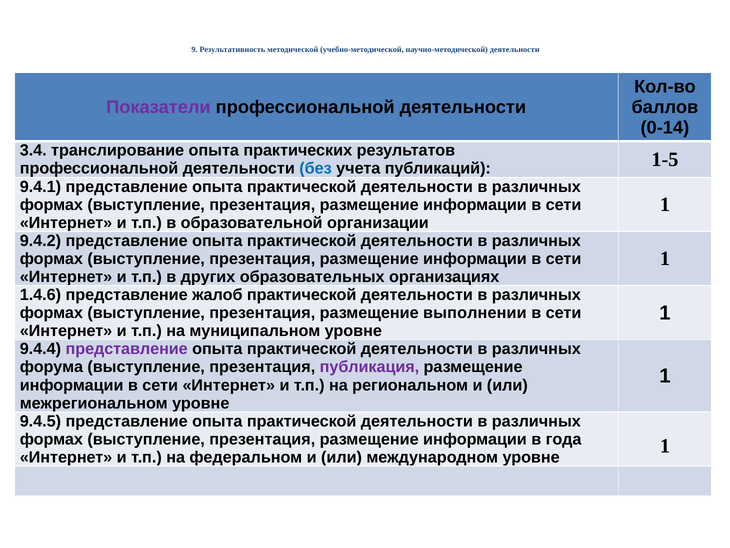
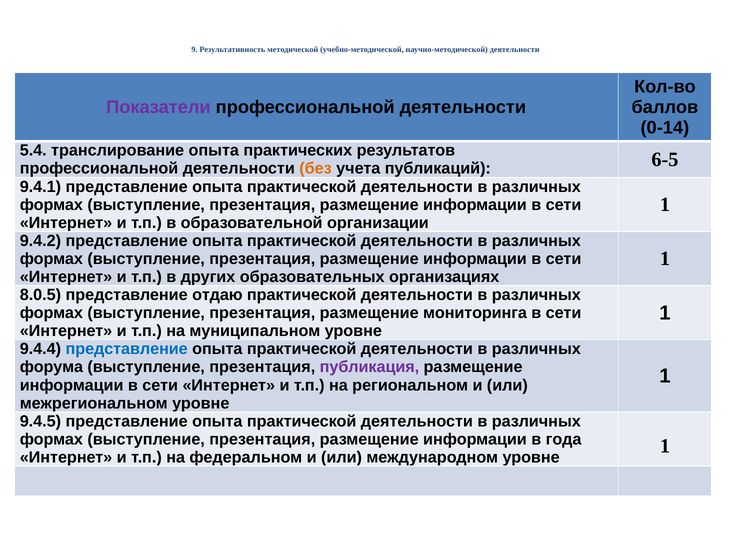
3.4: 3.4 -> 5.4
без colour: blue -> orange
1-5: 1-5 -> 6-5
1.4.6: 1.4.6 -> 8.0.5
жалоб: жалоб -> отдаю
выполнении: выполнении -> мониторинга
представление at (127, 349) colour: purple -> blue
